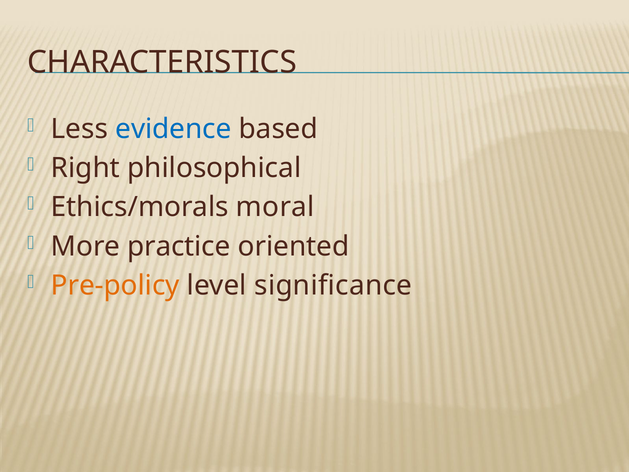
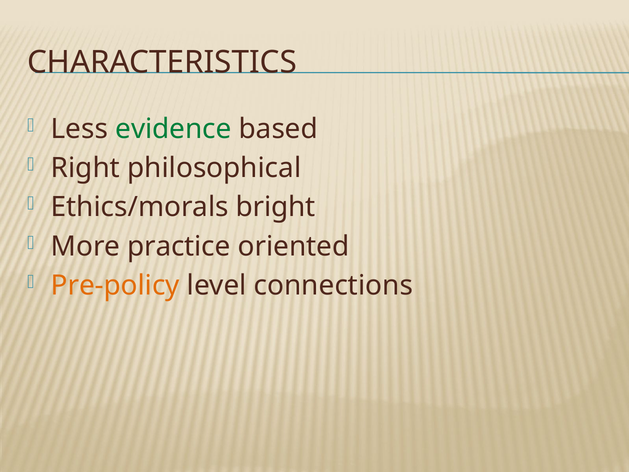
evidence colour: blue -> green
moral: moral -> bright
significance: significance -> connections
